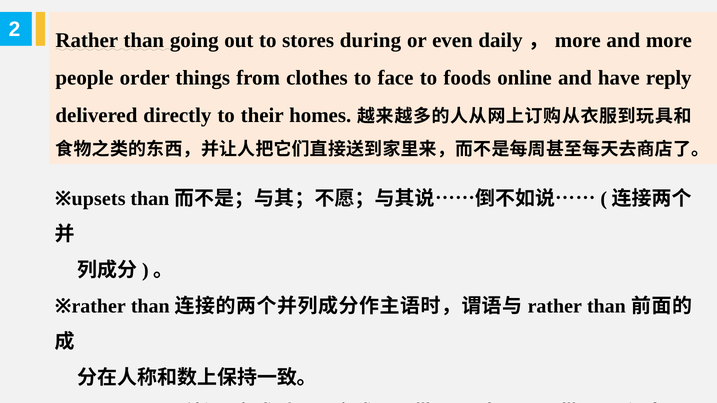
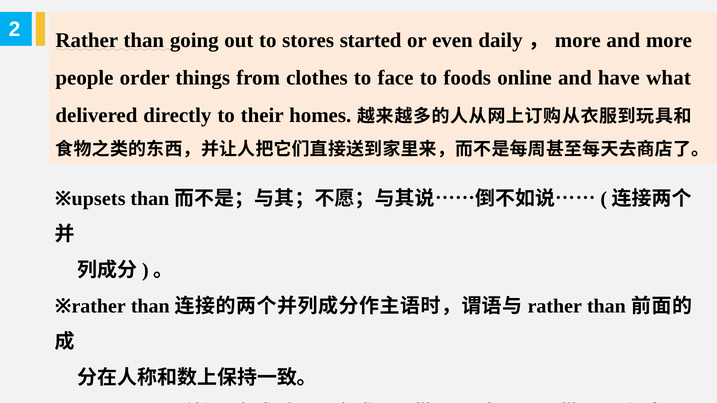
during: during -> started
reply: reply -> what
